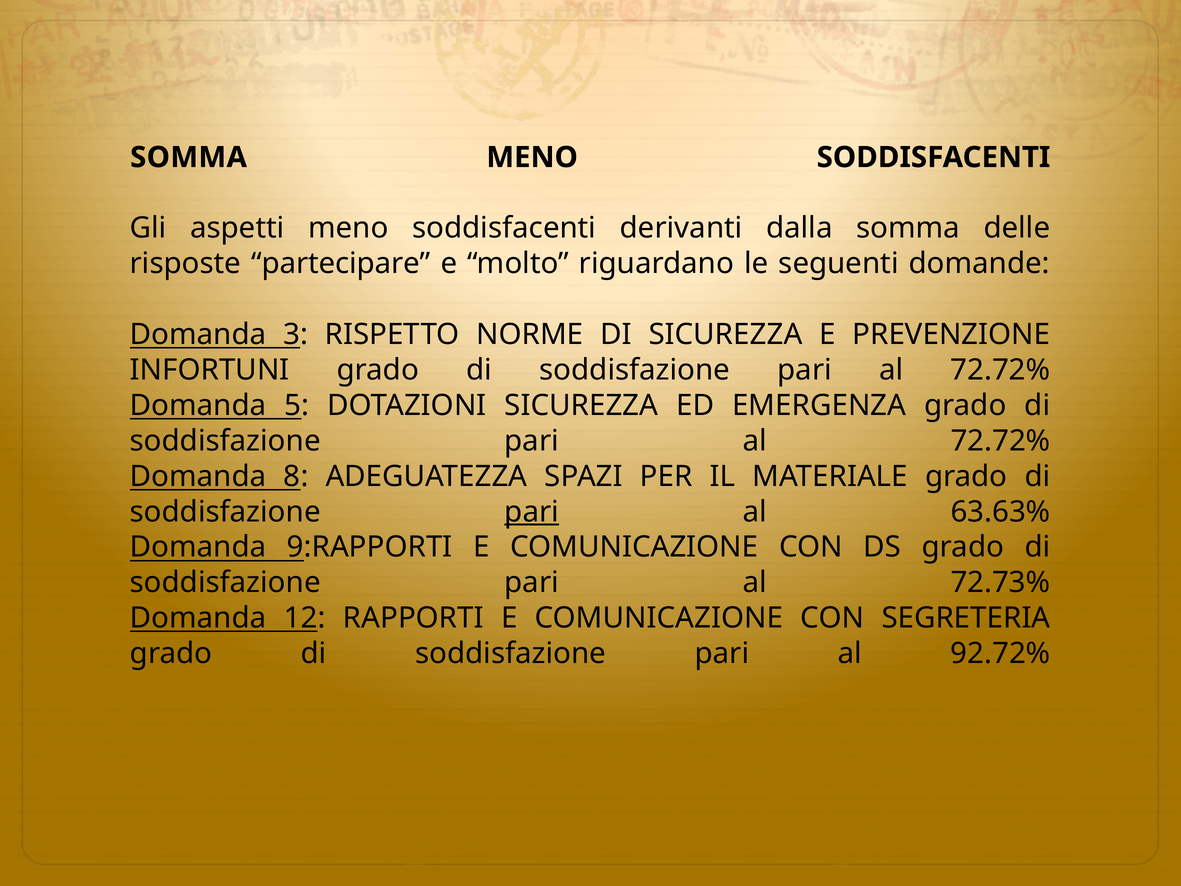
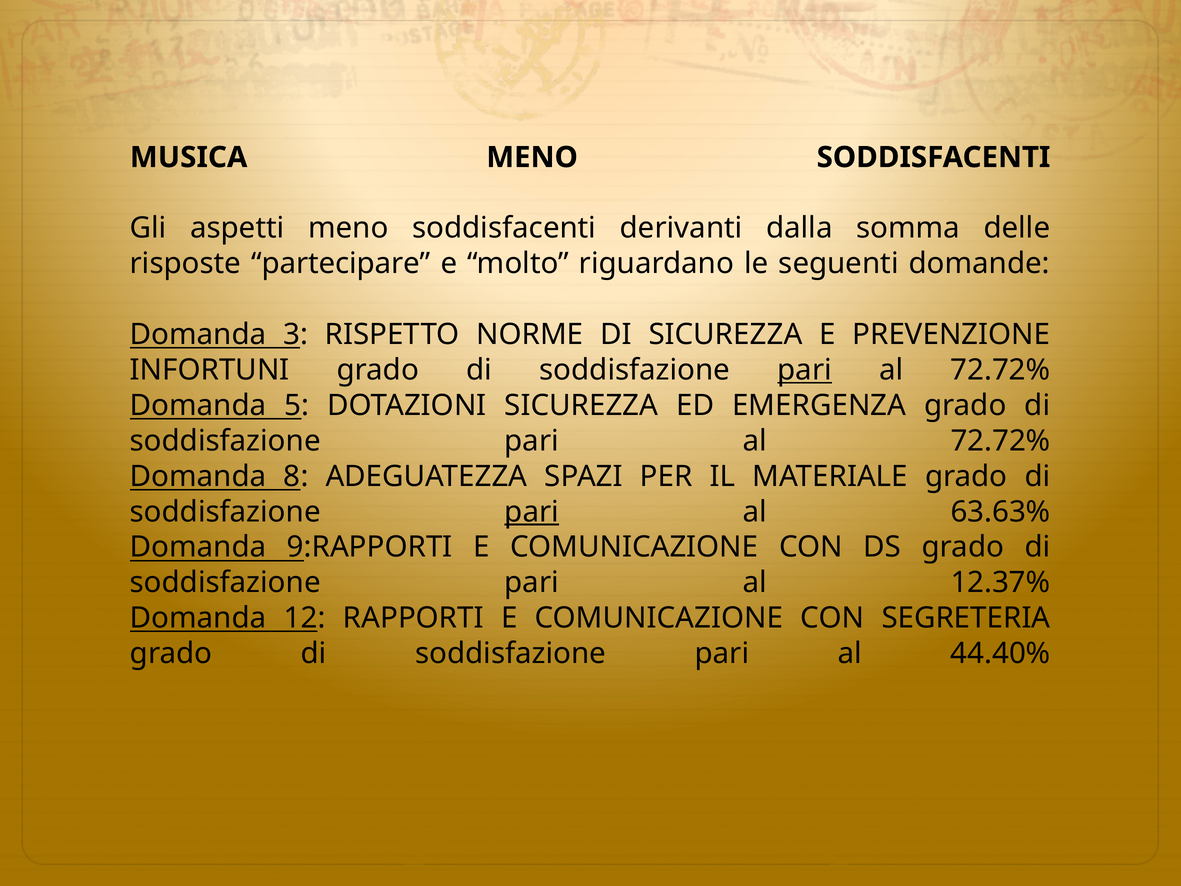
SOMMA at (189, 157): SOMMA -> MUSICA
pari at (805, 370) underline: none -> present
72.73%: 72.73% -> 12.37%
92.72%: 92.72% -> 44.40%
